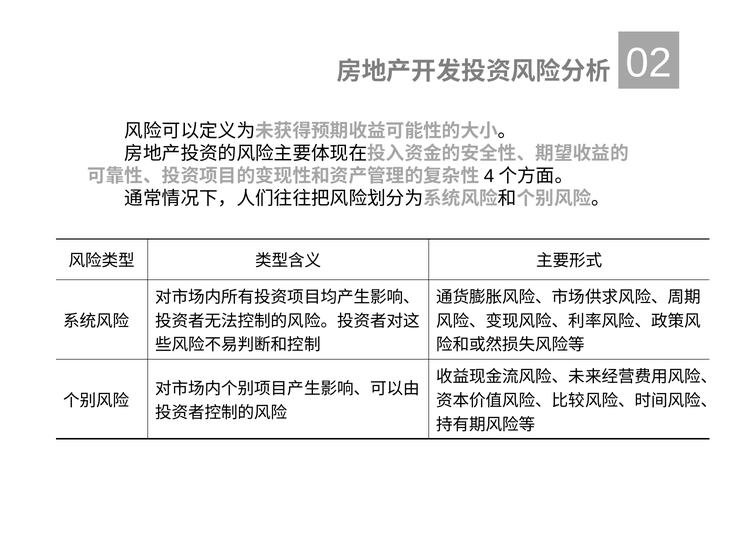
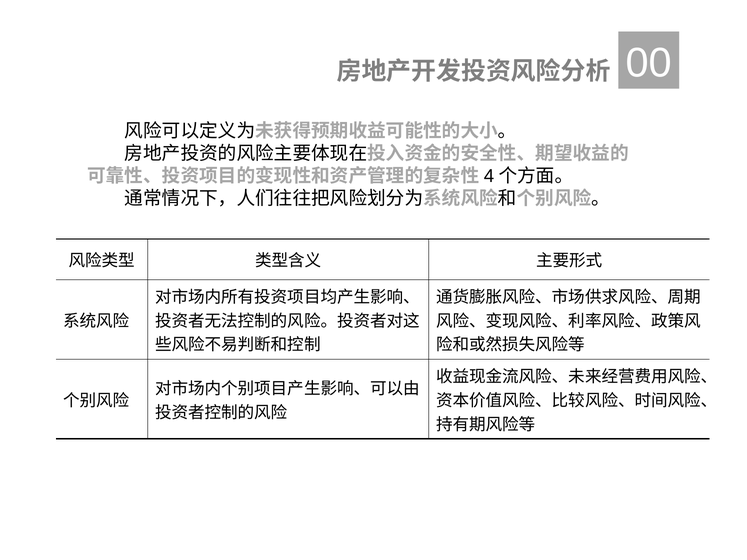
02: 02 -> 00
